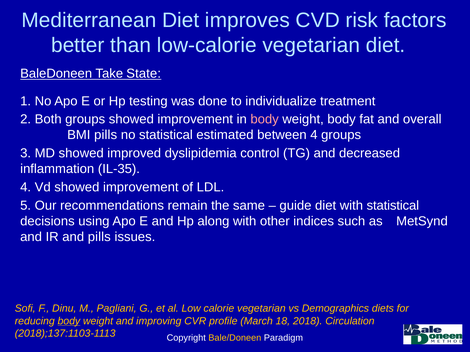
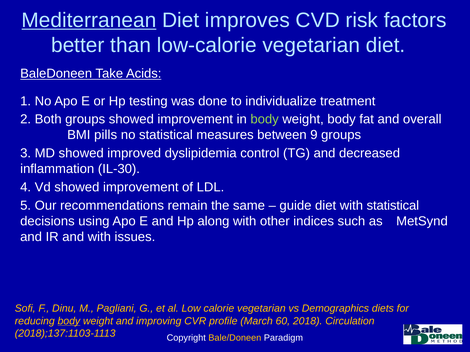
Mediterranean underline: none -> present
State: State -> Acids
body at (265, 119) colour: pink -> light green
estimated: estimated -> measures
between 4: 4 -> 9
IL-35: IL-35 -> IL-30
and pills: pills -> with
18: 18 -> 60
